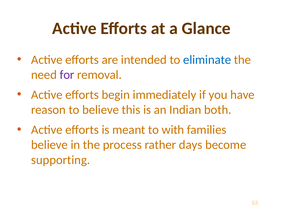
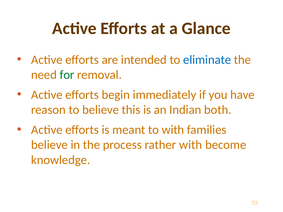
for colour: purple -> green
rather days: days -> with
supporting: supporting -> knowledge
